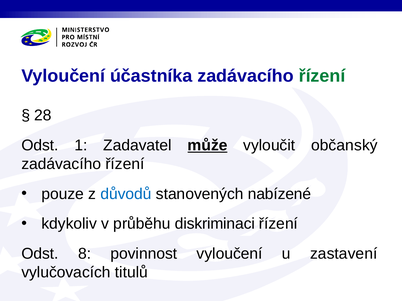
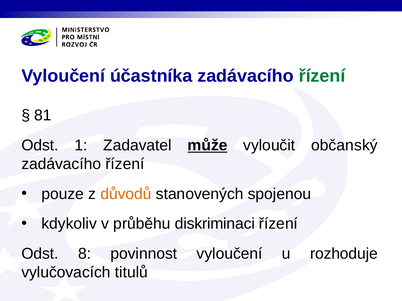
28: 28 -> 81
důvodů colour: blue -> orange
nabízené: nabízené -> spojenou
zastavení: zastavení -> rozhoduje
